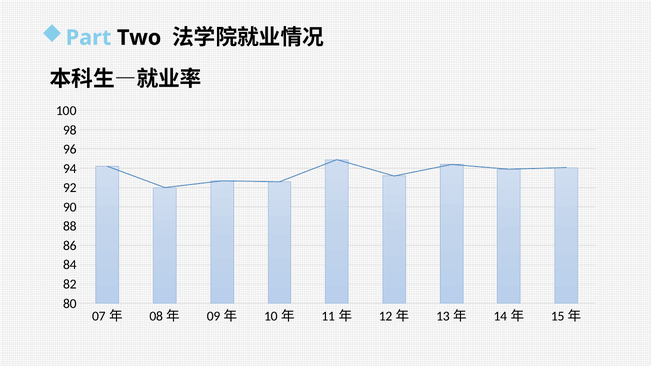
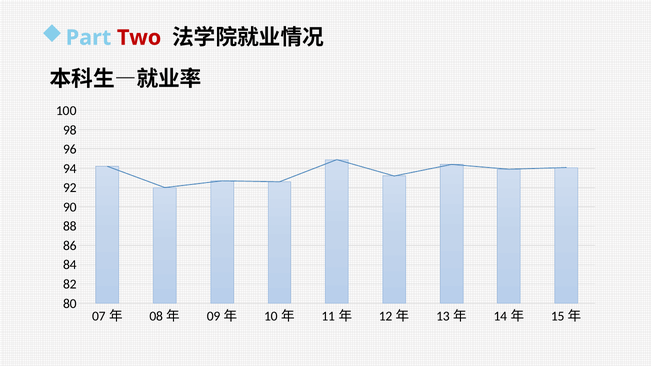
Two colour: black -> red
